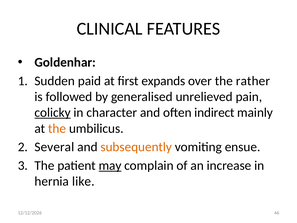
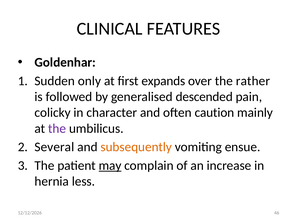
paid: paid -> only
unrelieved: unrelieved -> descended
colicky underline: present -> none
indirect: indirect -> caution
the at (57, 128) colour: orange -> purple
like: like -> less
